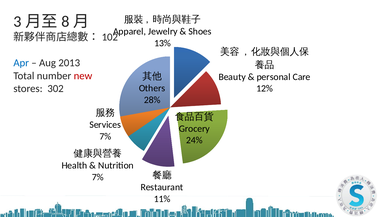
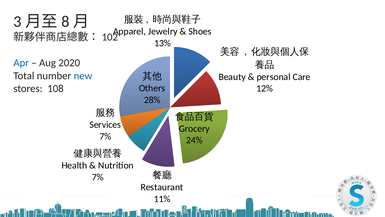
2013: 2013 -> 2020
new colour: red -> blue
302: 302 -> 108
